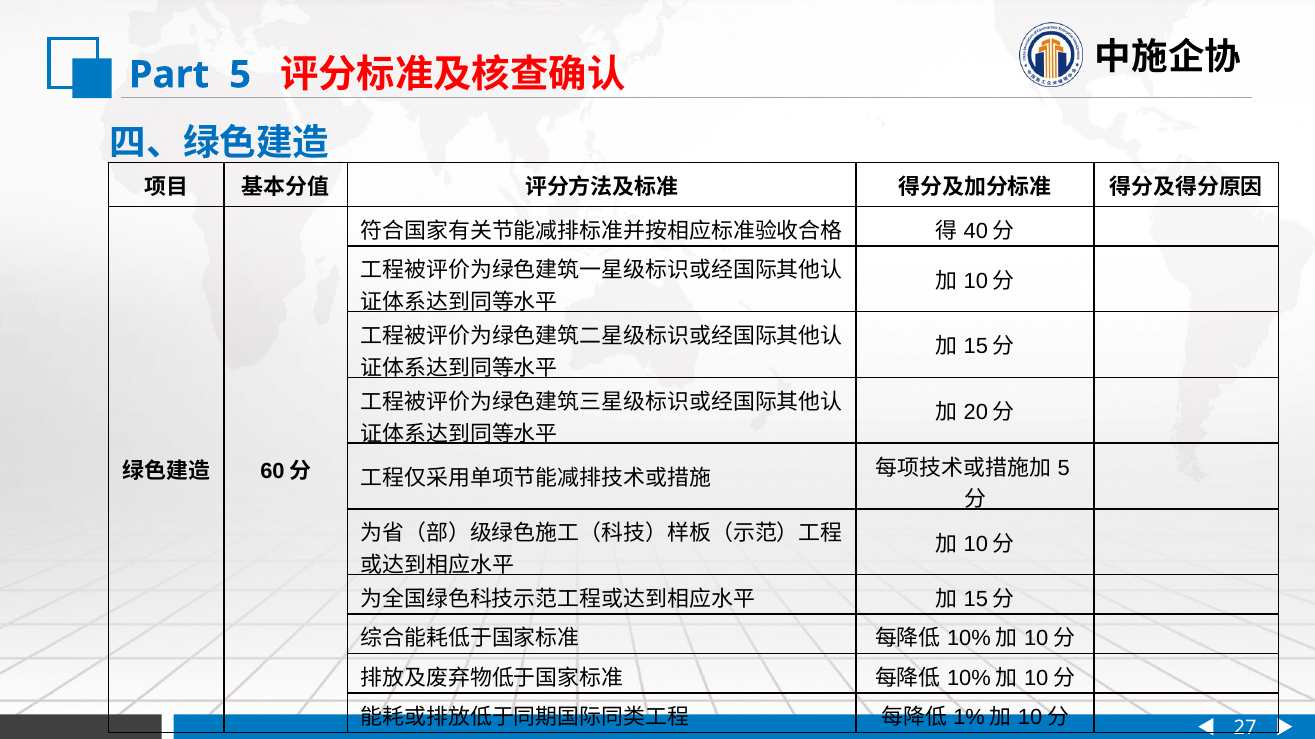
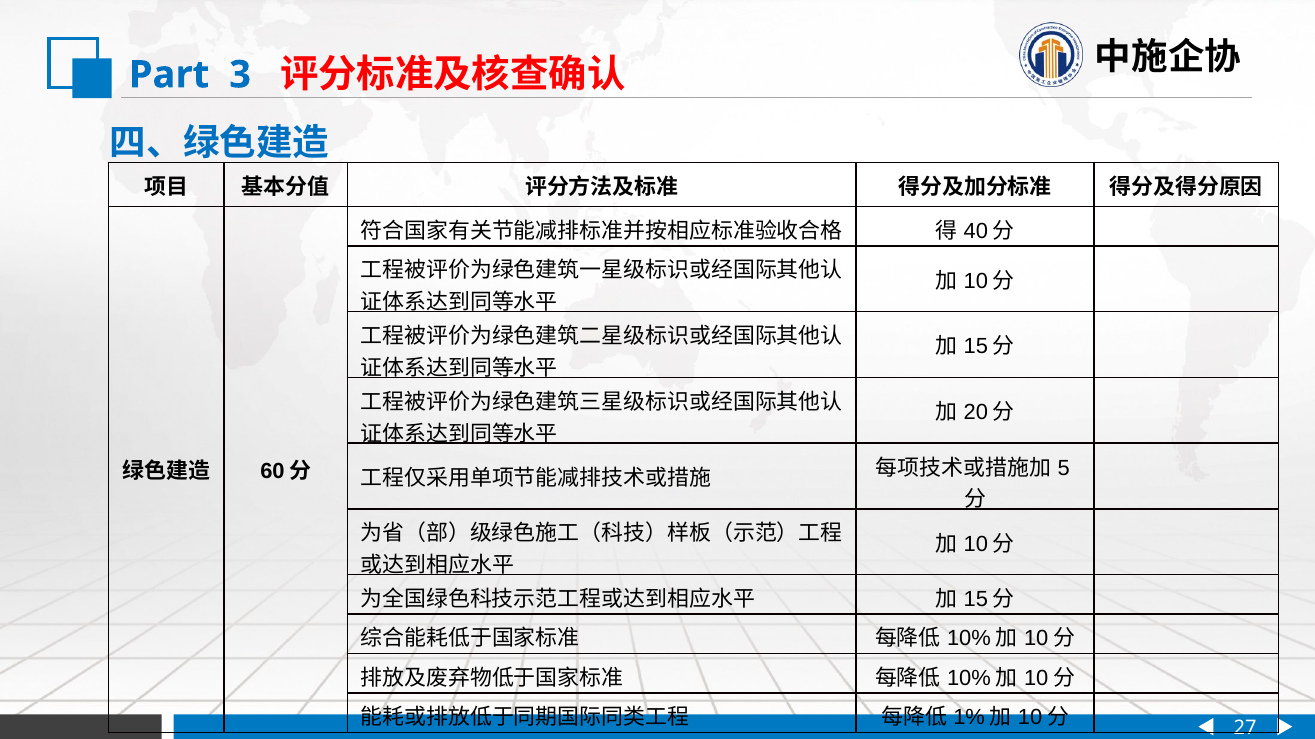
Part 5: 5 -> 3
